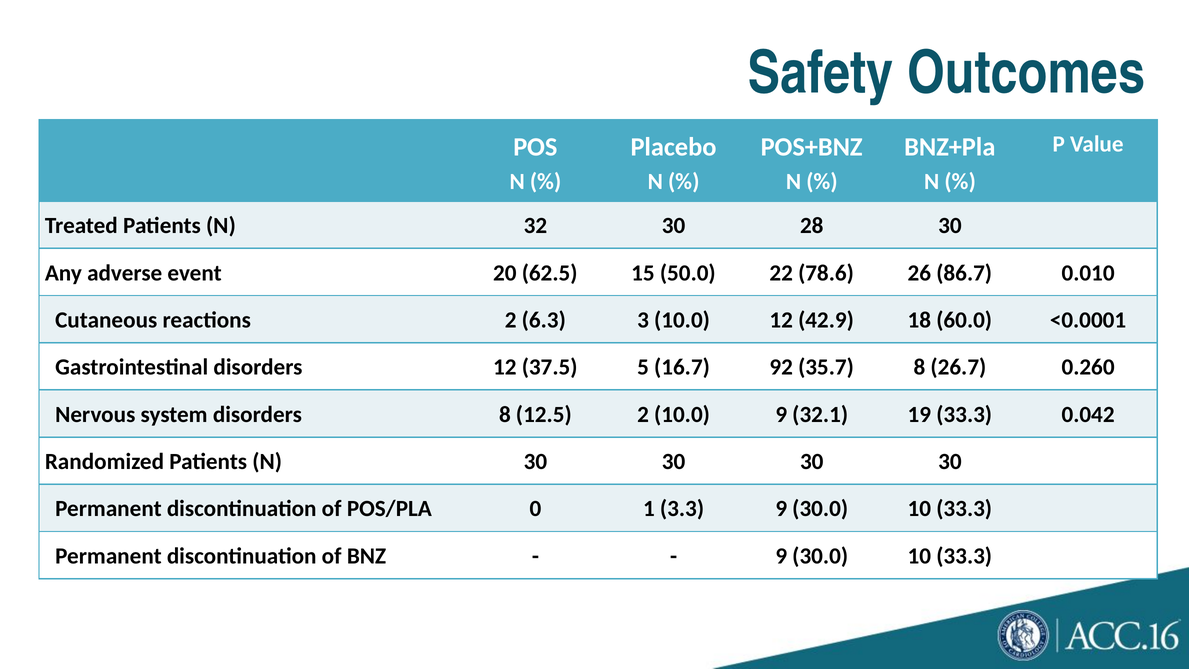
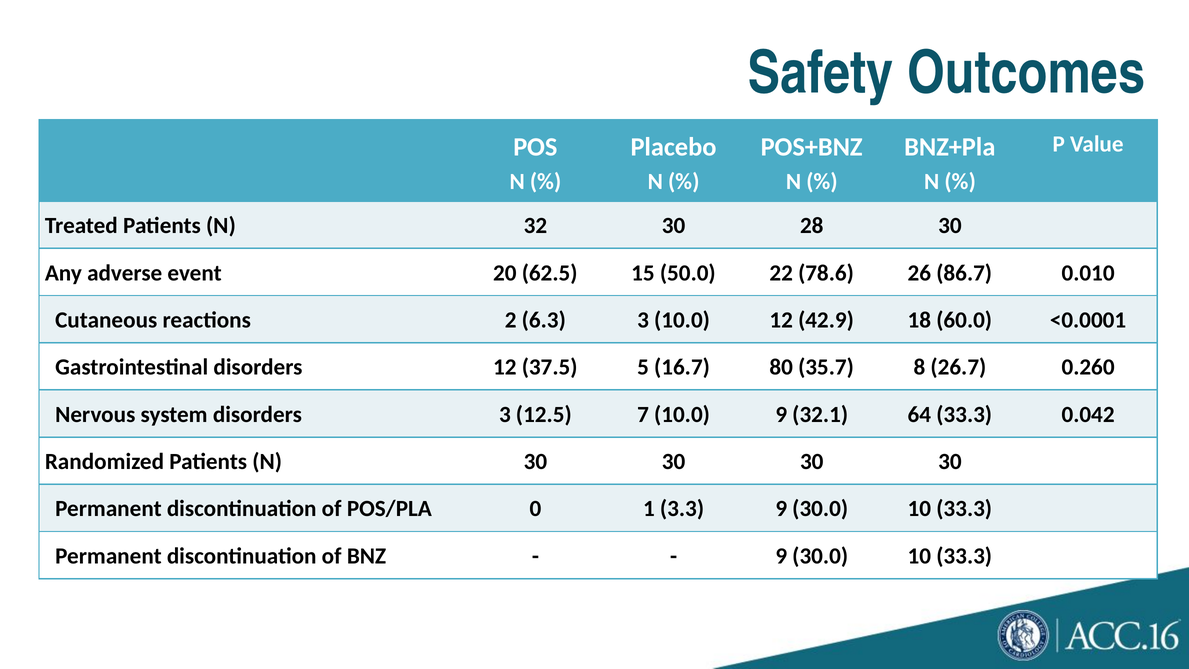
92: 92 -> 80
disorders 8: 8 -> 3
12.5 2: 2 -> 7
19: 19 -> 64
